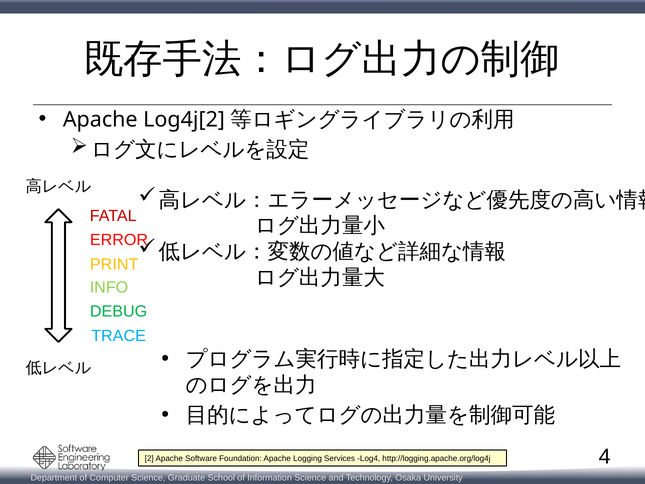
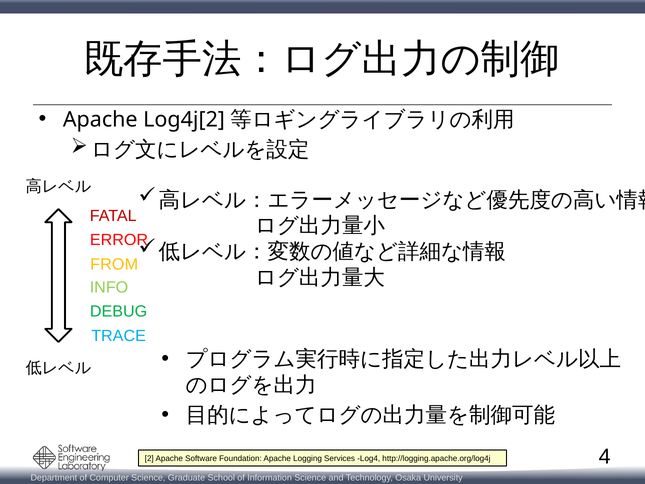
PRINT: PRINT -> FROM
